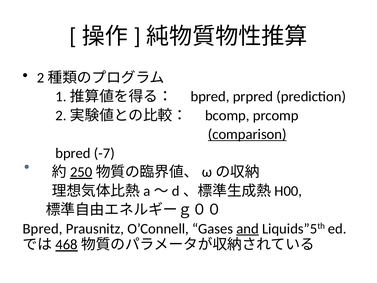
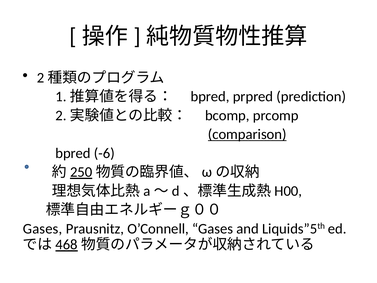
-7: -7 -> -6
Bpred at (43, 228): Bpred -> Gases
and underline: present -> none
